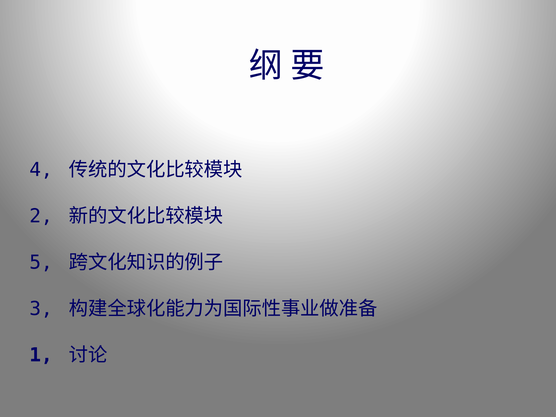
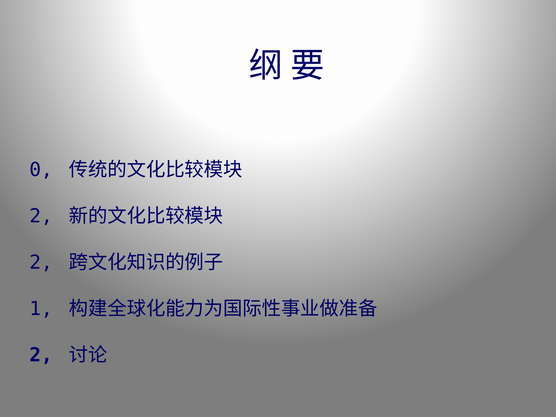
4: 4 -> 0
5 at (41, 262): 5 -> 2
3: 3 -> 1
1 at (41, 355): 1 -> 2
